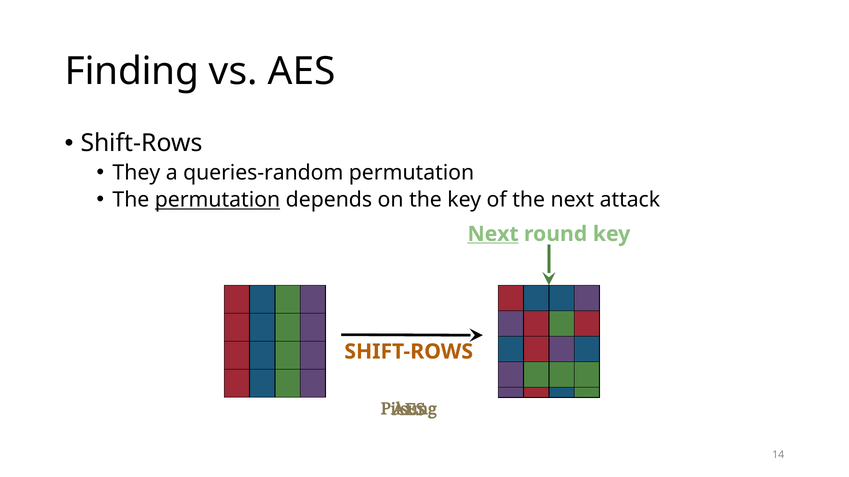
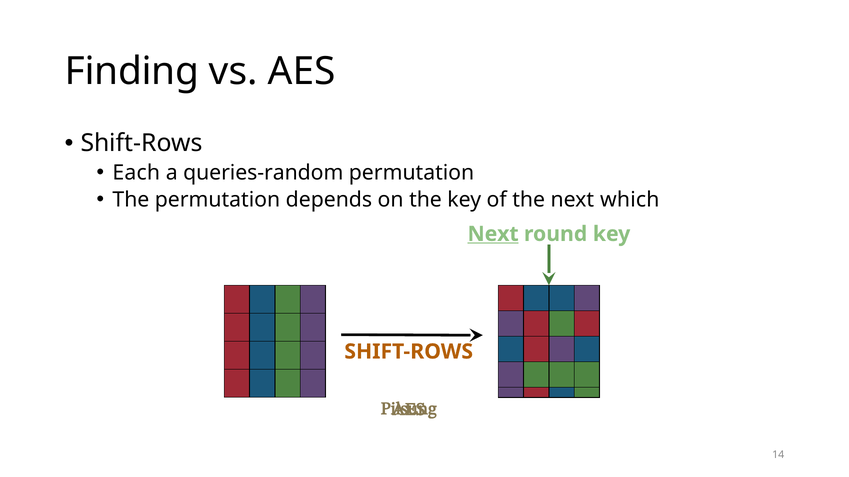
They: They -> Each
permutation at (218, 200) underline: present -> none
attack: attack -> which
